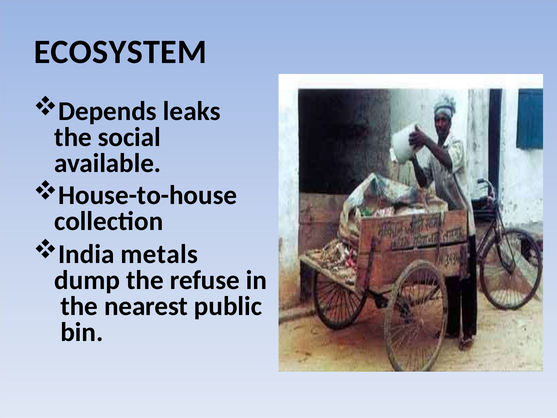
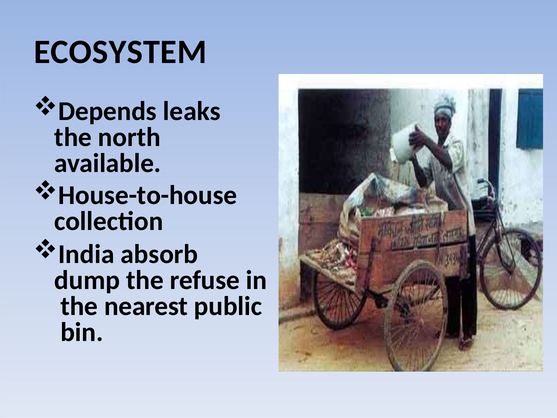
social: social -> north
metals: metals -> absorb
